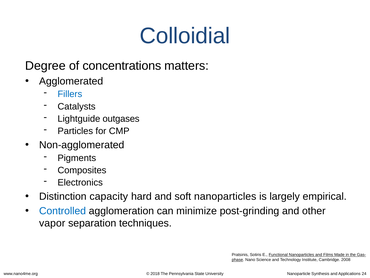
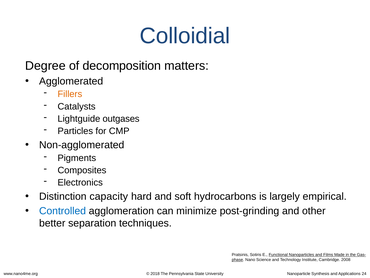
concentrations: concentrations -> decomposition
Fillers colour: blue -> orange
soft nanoparticles: nanoparticles -> hydrocarbons
vapor: vapor -> better
